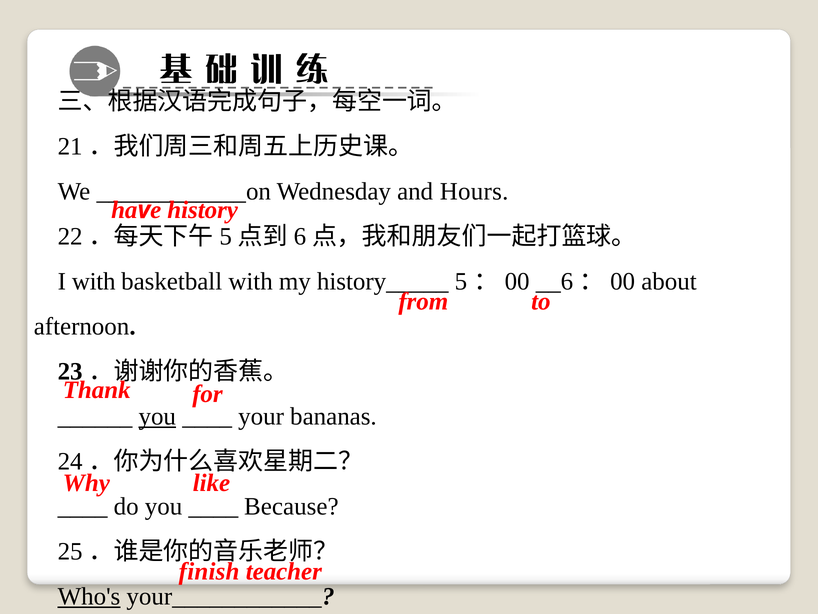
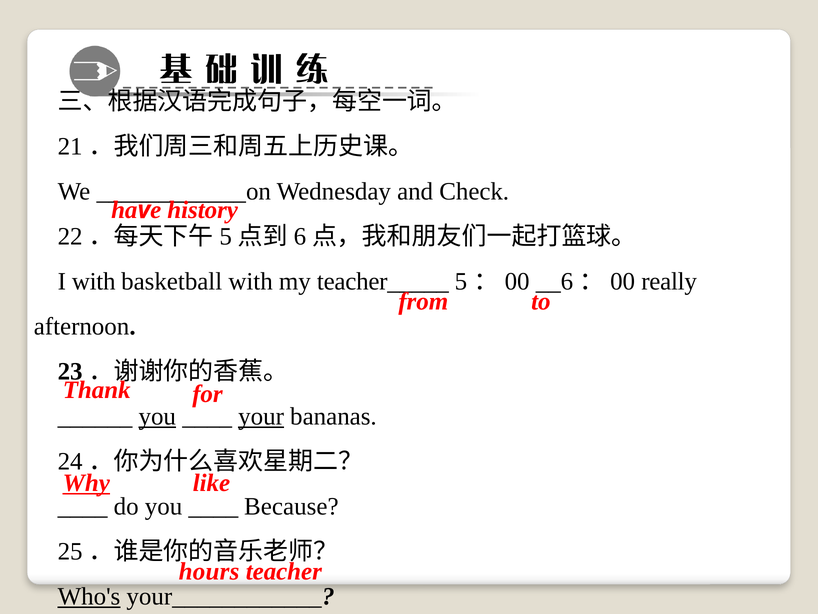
Hours: Hours -> Check
history_____: history_____ -> teacher_____
about: about -> really
your underline: none -> present
Why underline: none -> present
finish: finish -> hours
